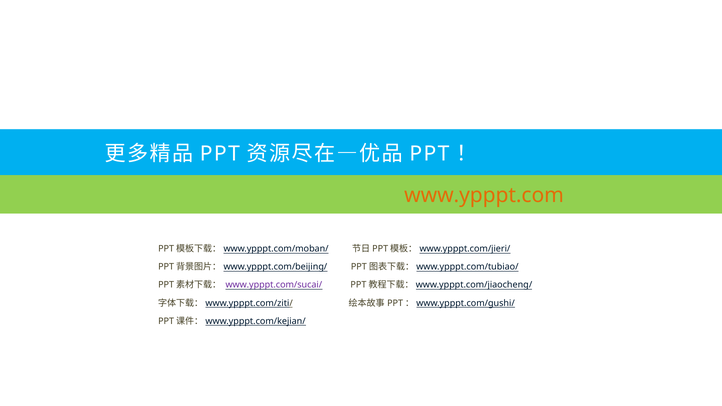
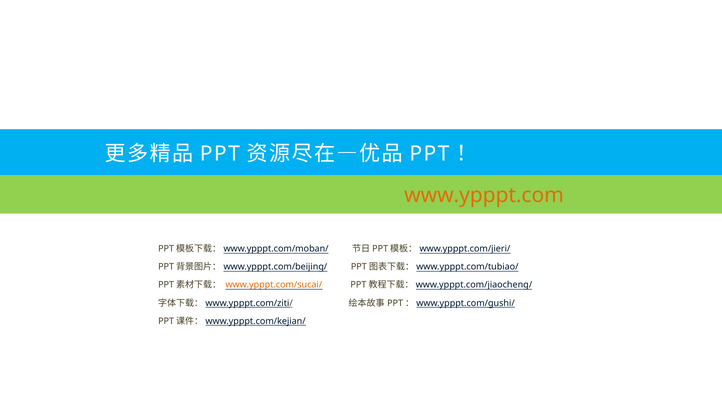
www.ypppt.com/sucai/ colour: purple -> orange
